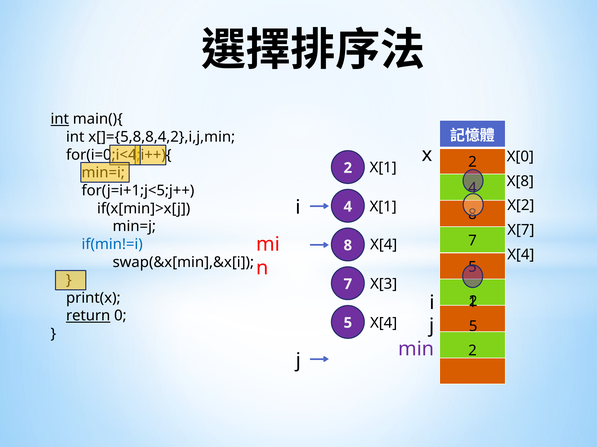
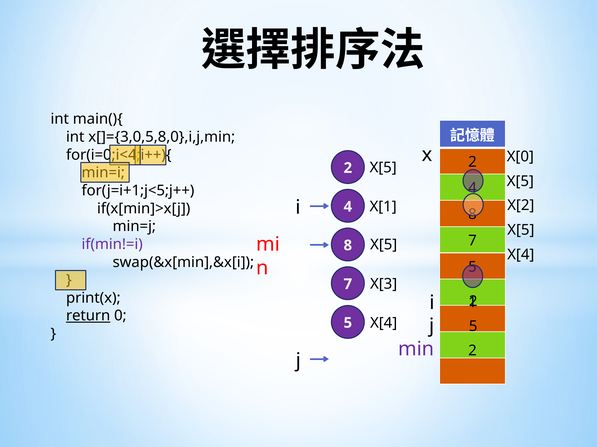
int at (60, 119) underline: present -> none
x[]={5,8,8,4,2},i,j,min: x[]={5,8,8,4,2},i,j,min -> x[]={3,0,5,8,0},i,j,min
X[1 at (383, 168): X[1 -> X[5
X[8 at (520, 181): X[8 -> X[5
X[7 at (521, 230): X[7 -> X[5
if(min!=i colour: blue -> purple
X[4 at (384, 245): X[4 -> X[5
